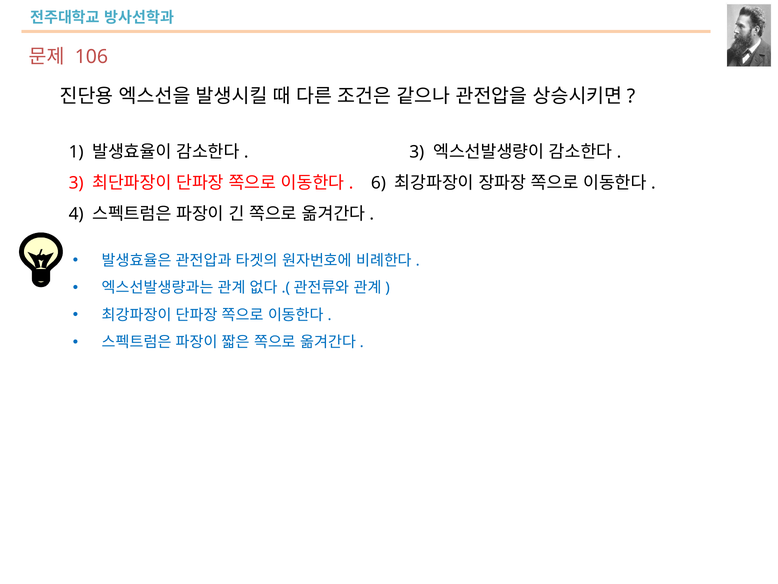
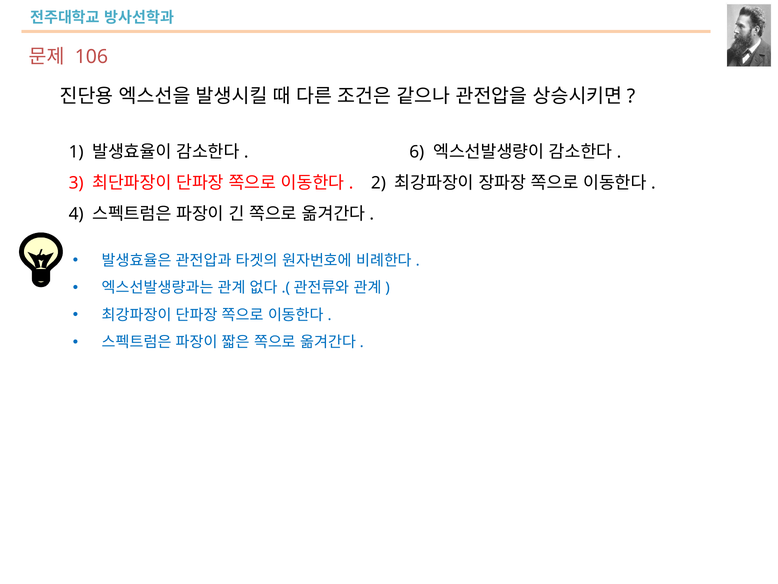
3 at (417, 152): 3 -> 6
6: 6 -> 2
